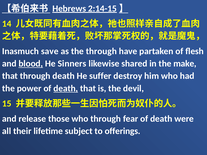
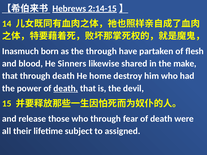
save: save -> born
blood underline: present -> none
suffer: suffer -> home
offerings: offerings -> assigned
